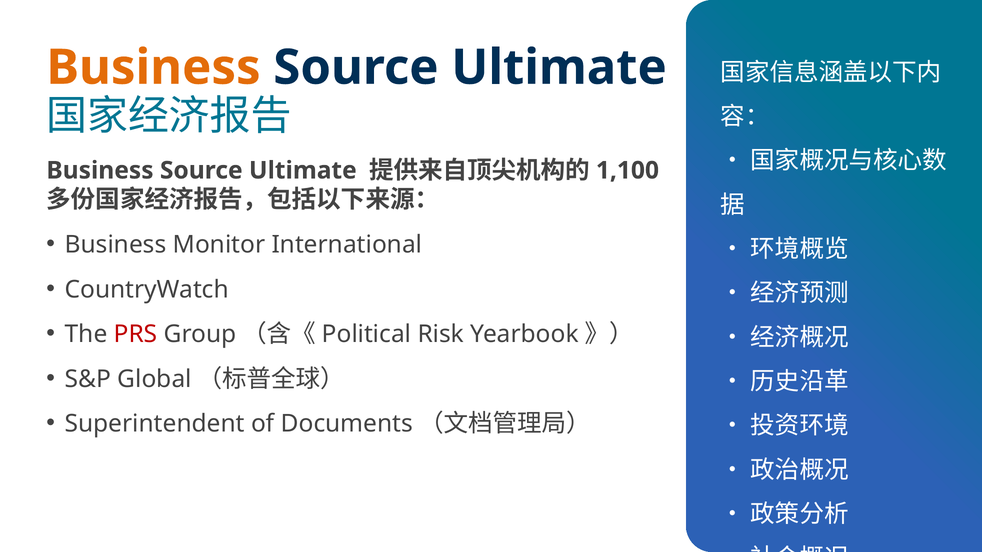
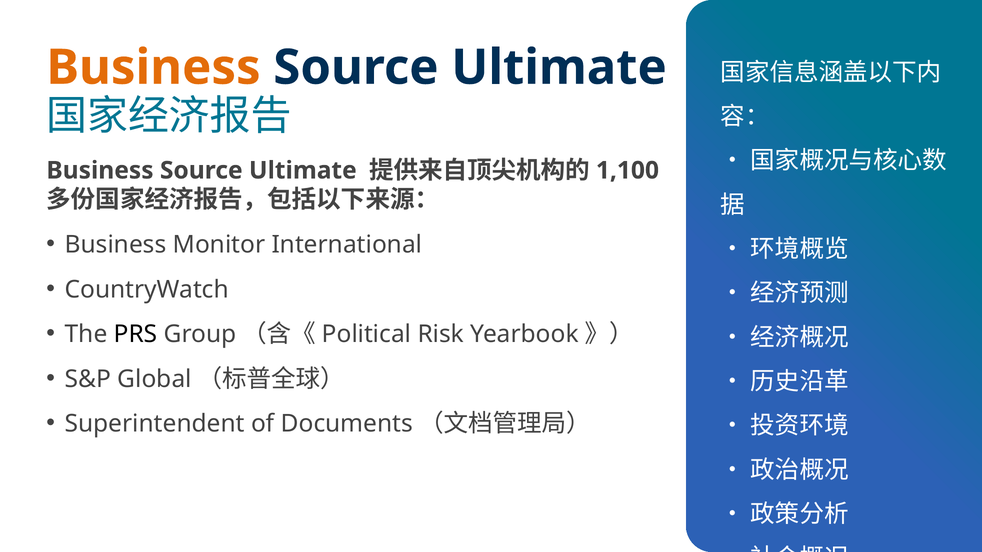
PRS colour: red -> black
